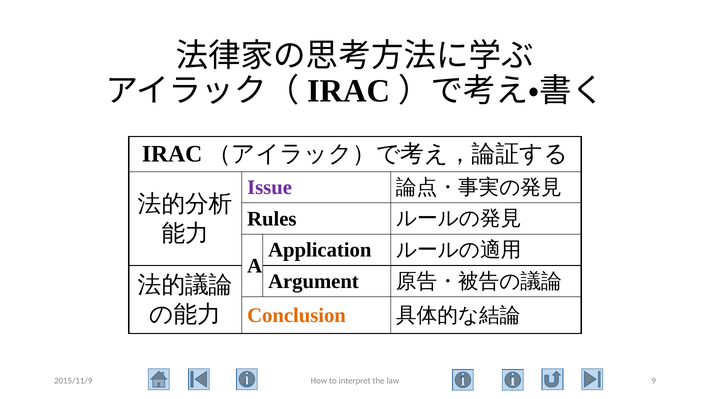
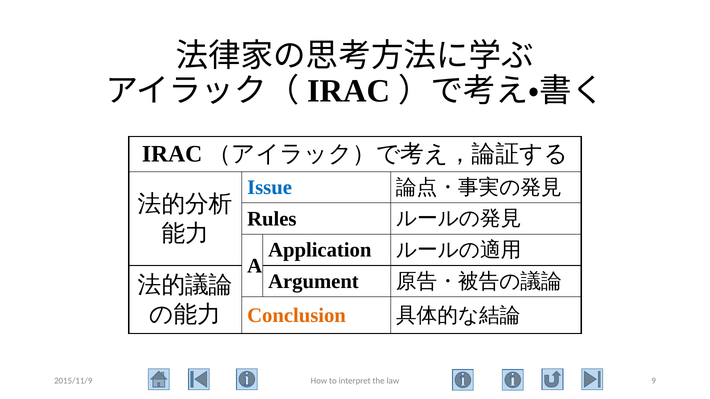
Issue colour: purple -> blue
